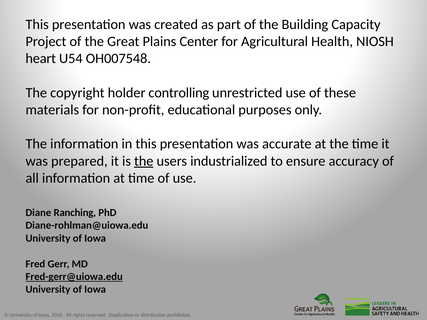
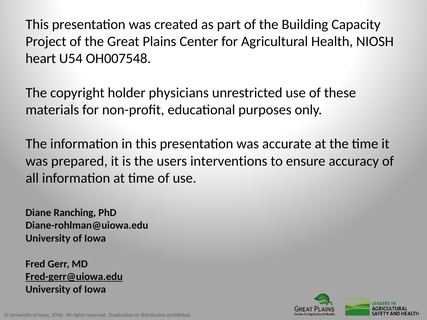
controlling: controlling -> physicians
the at (144, 161) underline: present -> none
industrialized: industrialized -> interventions
